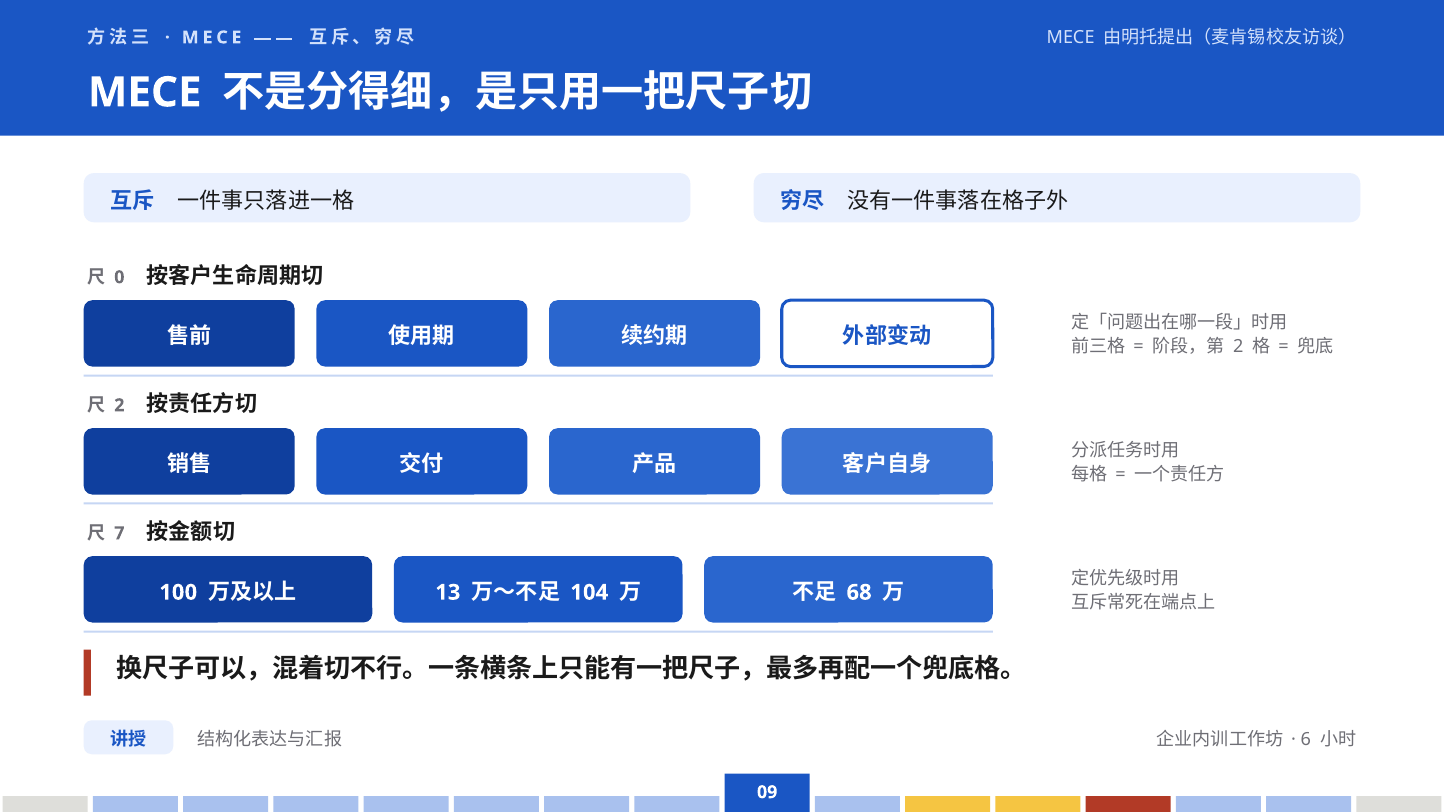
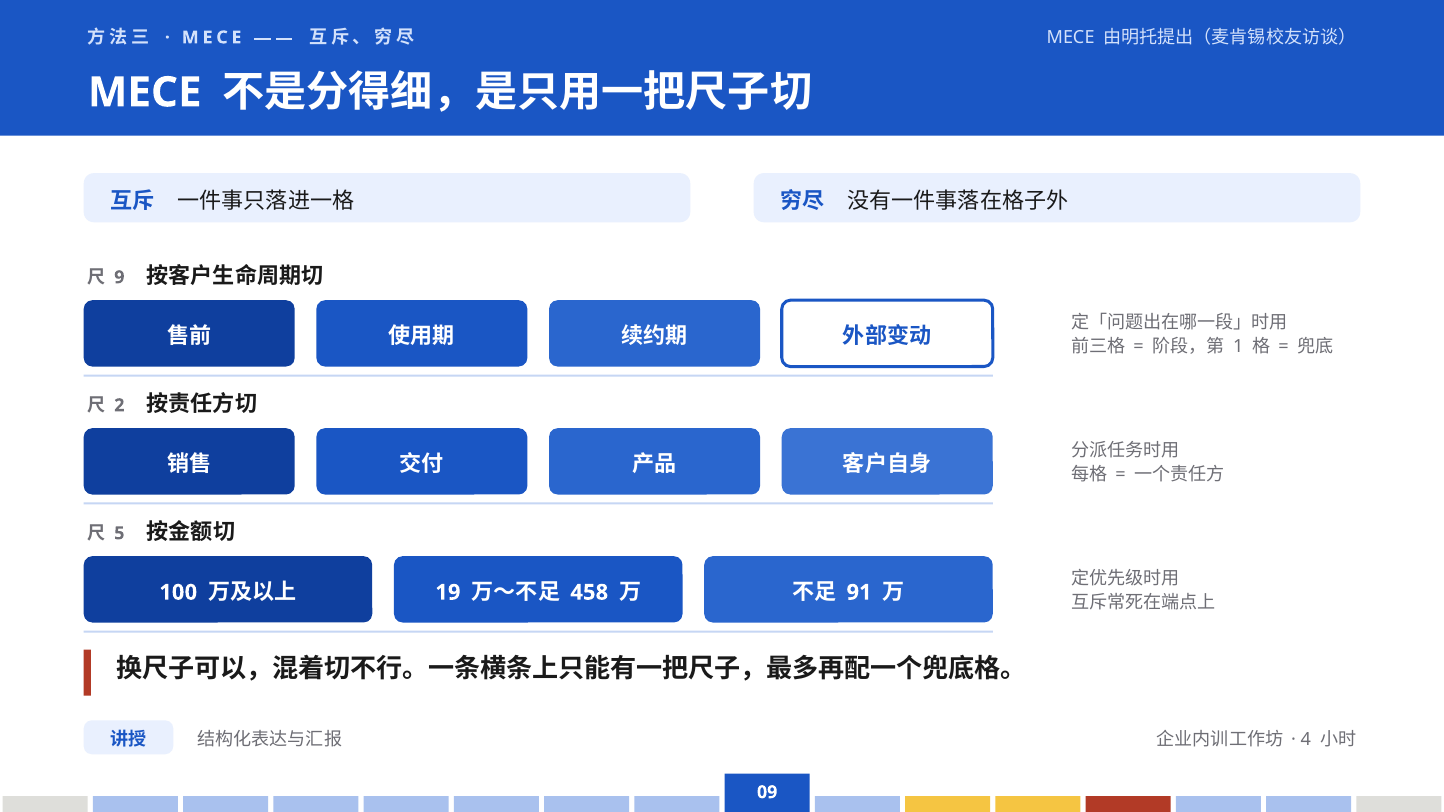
0: 0 -> 9
2 at (1238, 347): 2 -> 1
7: 7 -> 5
13: 13 -> 19
104: 104 -> 458
68: 68 -> 91
6: 6 -> 4
